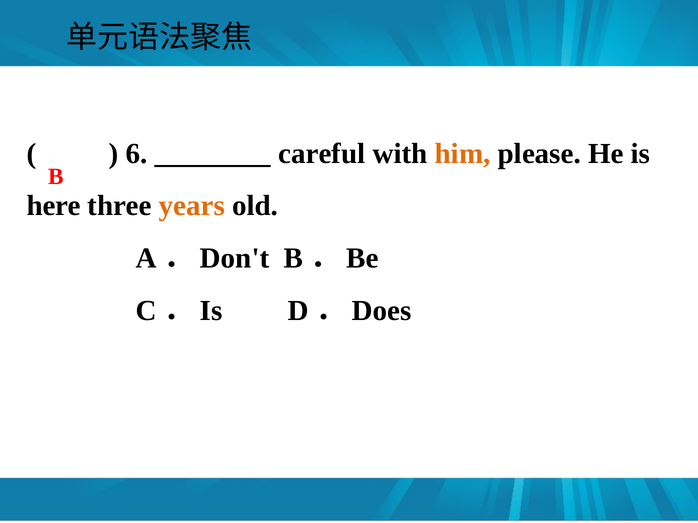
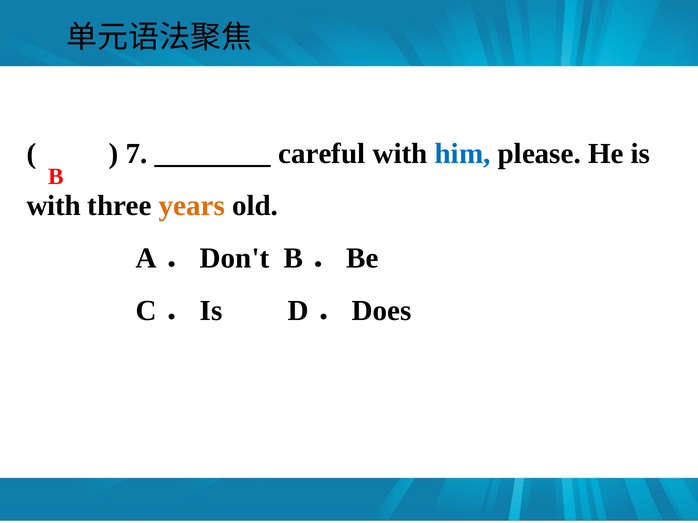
6: 6 -> 7
him colour: orange -> blue
here at (54, 206): here -> with
